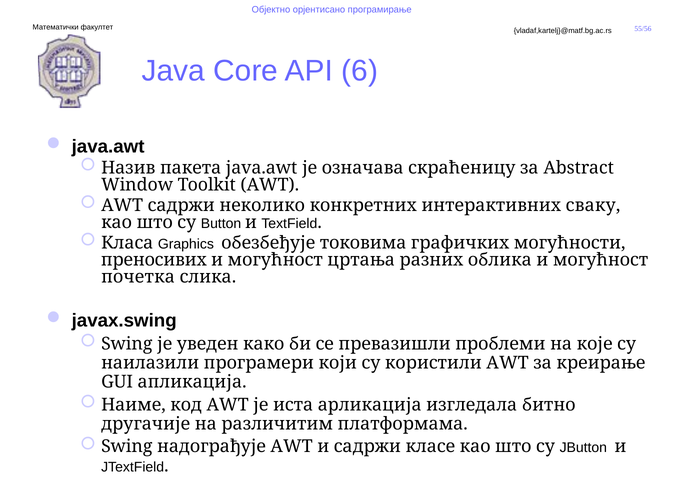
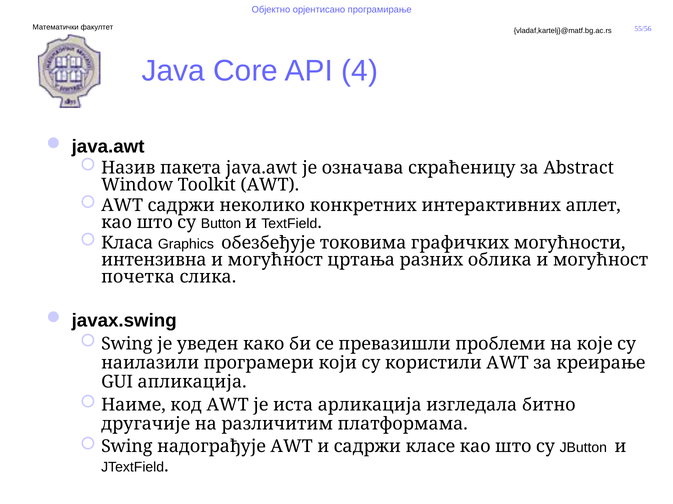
6: 6 -> 4
сваку: сваку -> аплет
преносивих: преносивих -> интензивна
